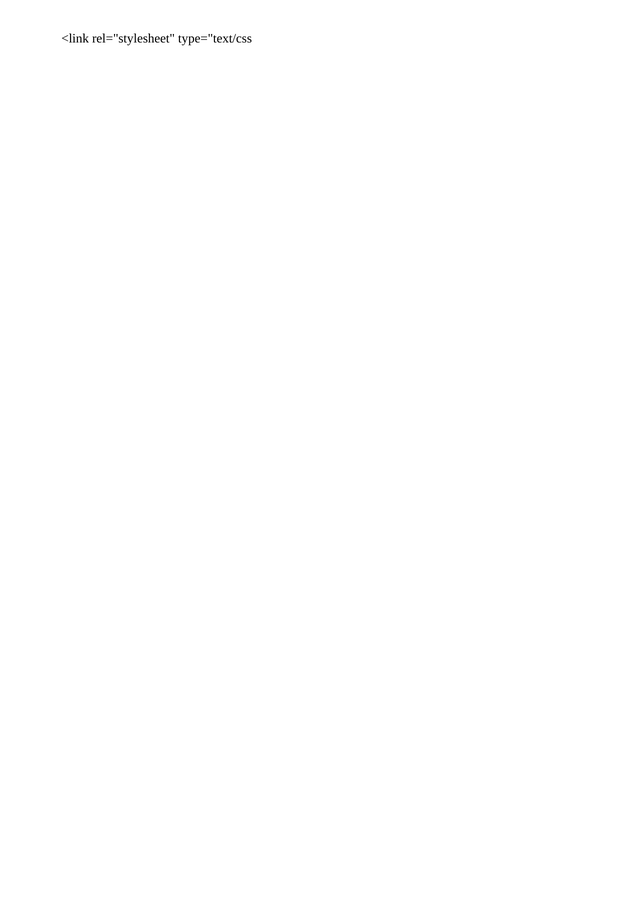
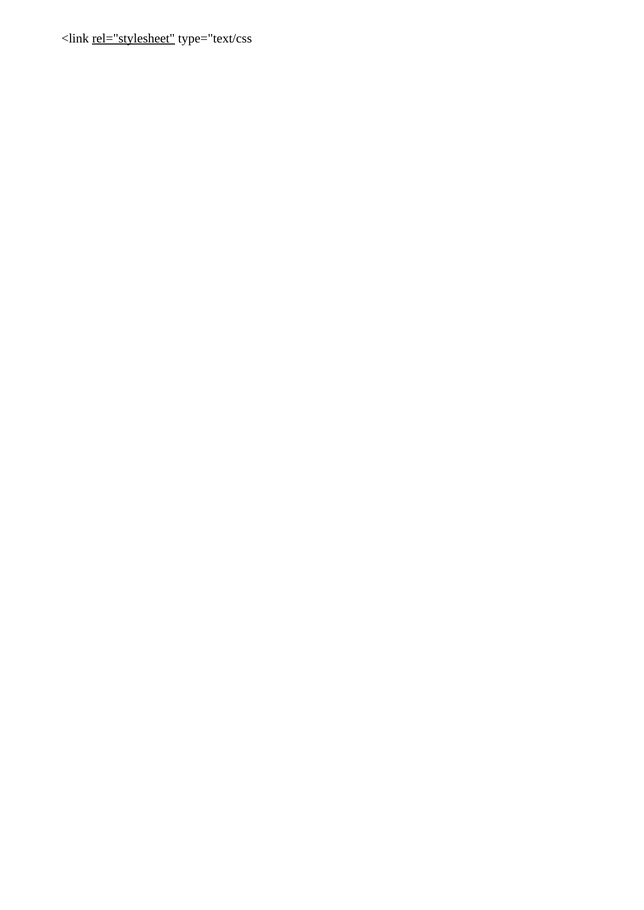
rel="stylesheet underline: none -> present
